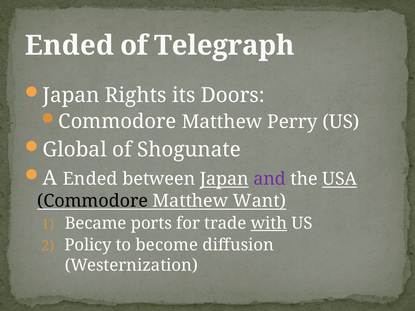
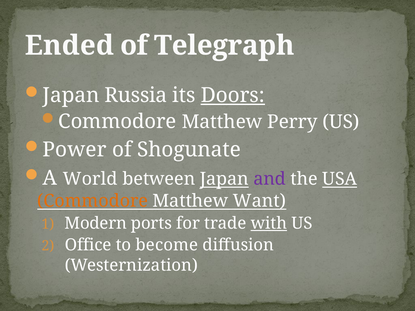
Rights: Rights -> Russia
Doors underline: none -> present
Global: Global -> Power
A Ended: Ended -> World
Commodore at (93, 201) colour: black -> orange
Became: Became -> Modern
Policy: Policy -> Office
